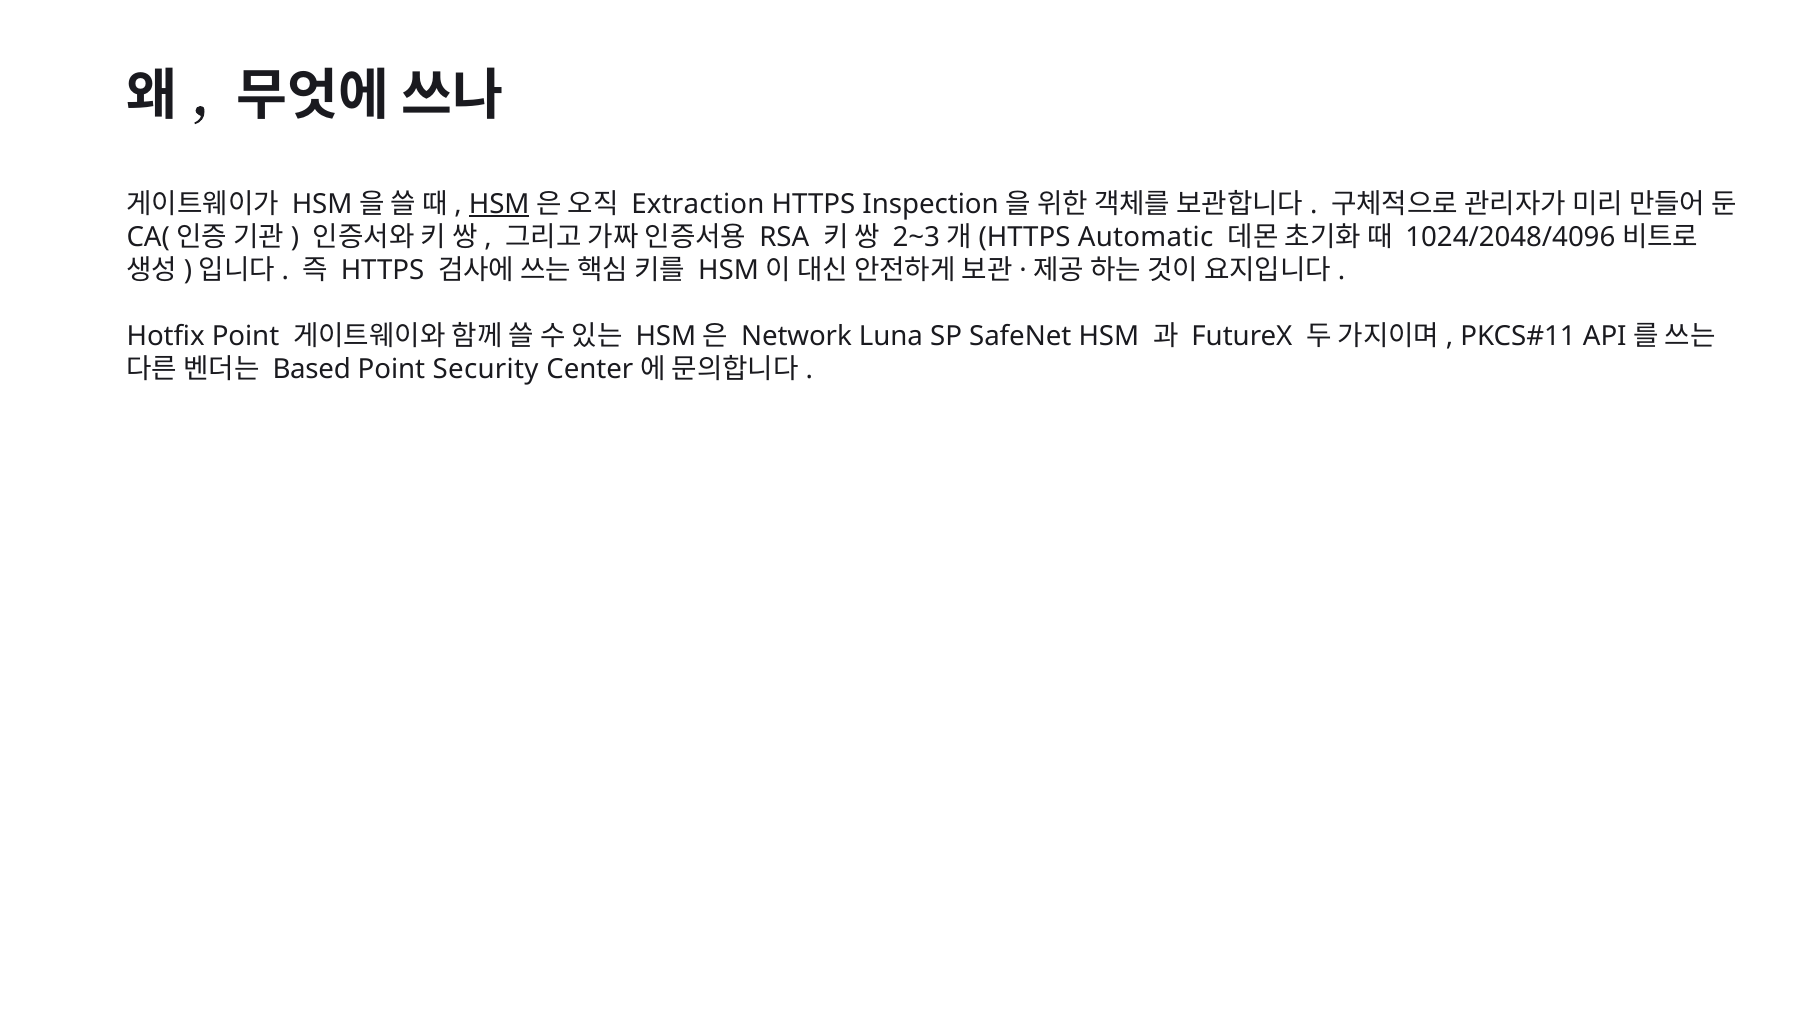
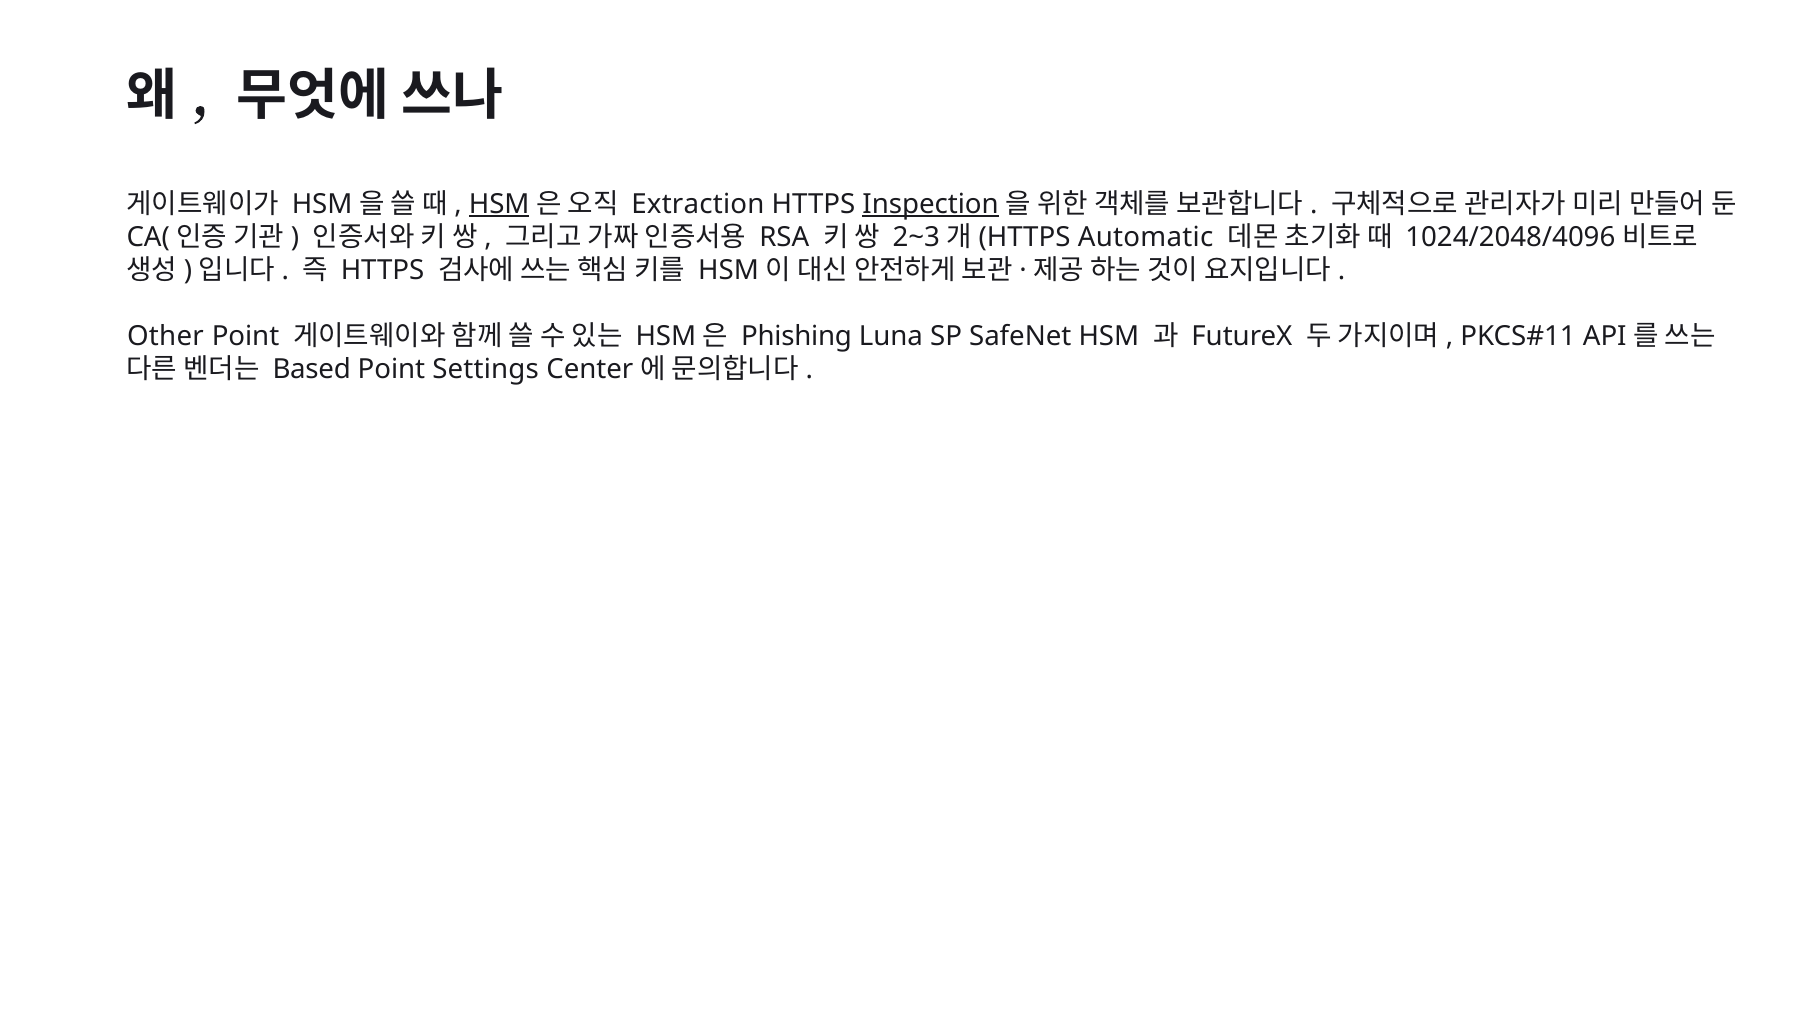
Inspection underline: none -> present
Hotfix: Hotfix -> Other
Network: Network -> Phishing
Security: Security -> Settings
